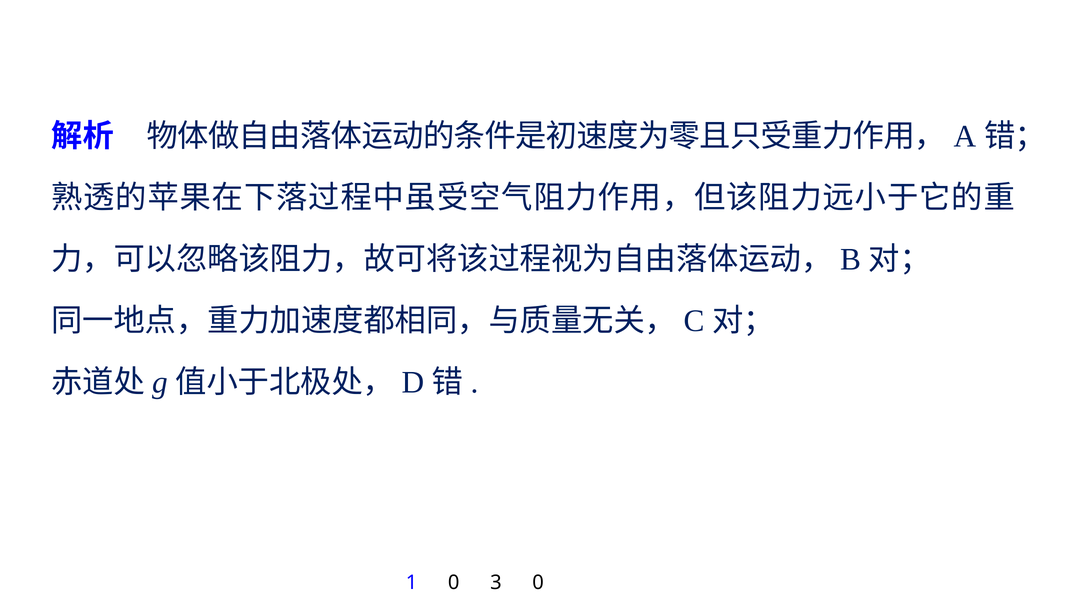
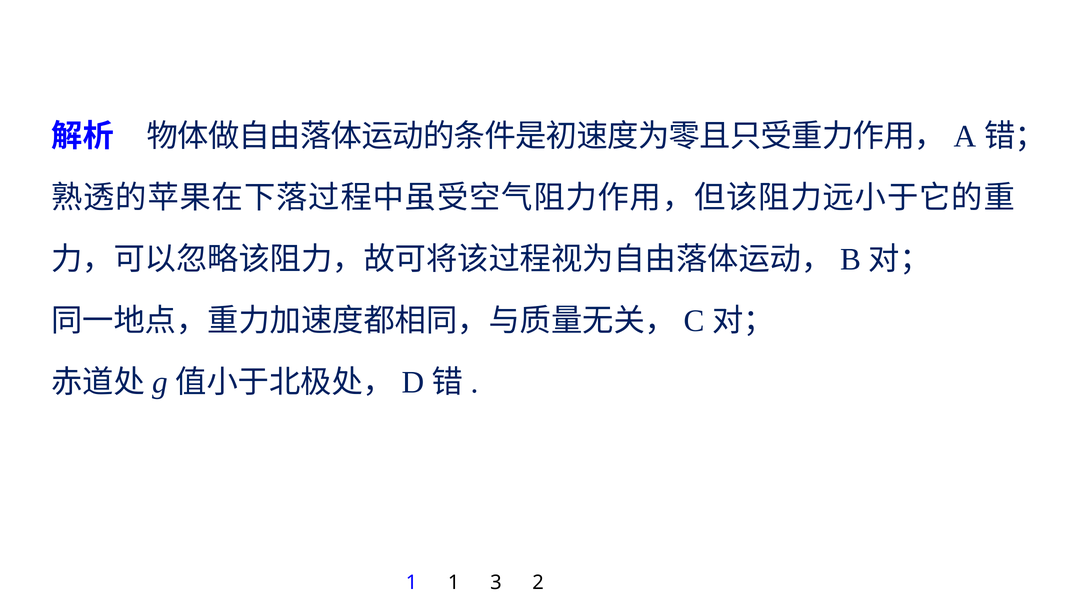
1 0: 0 -> 1
3 0: 0 -> 2
